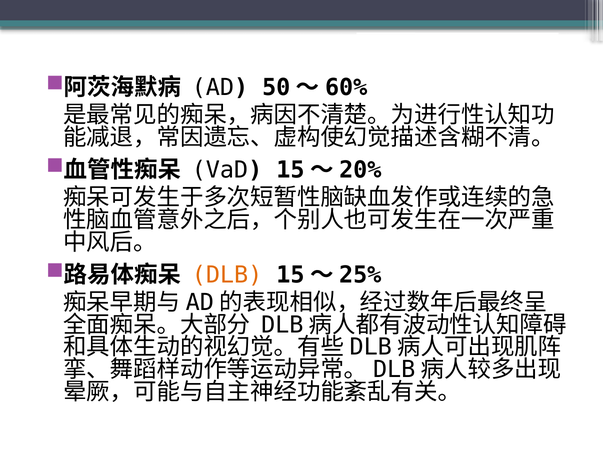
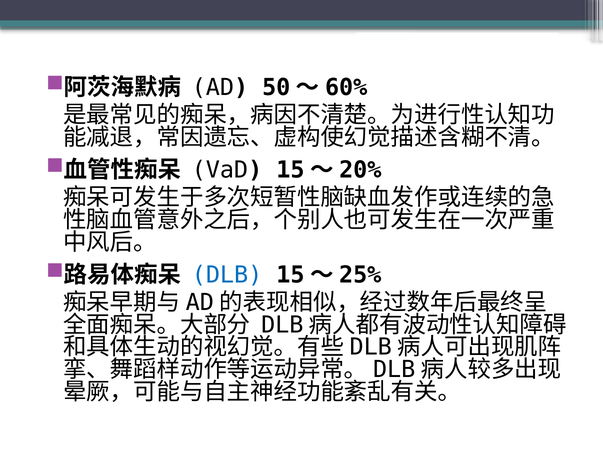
DLB colour: orange -> blue
